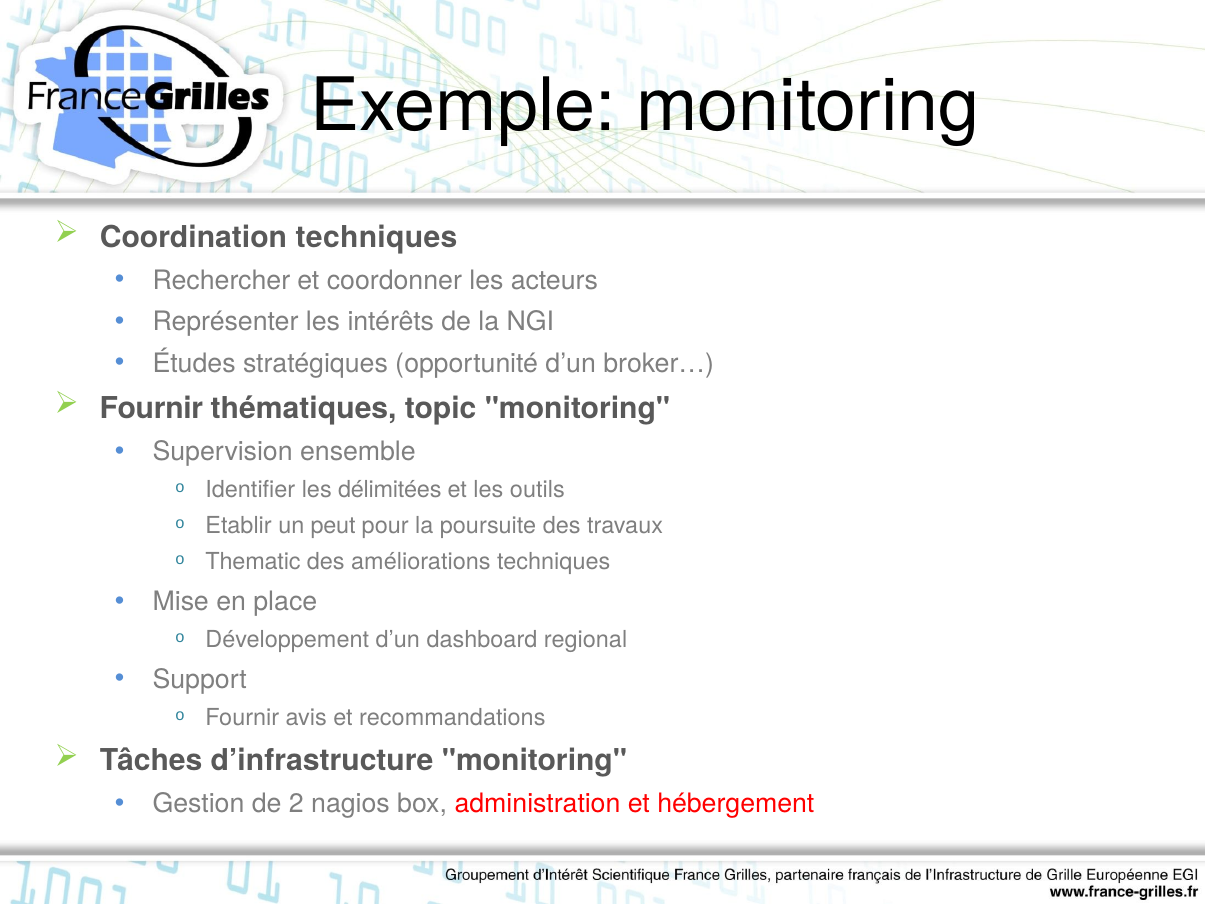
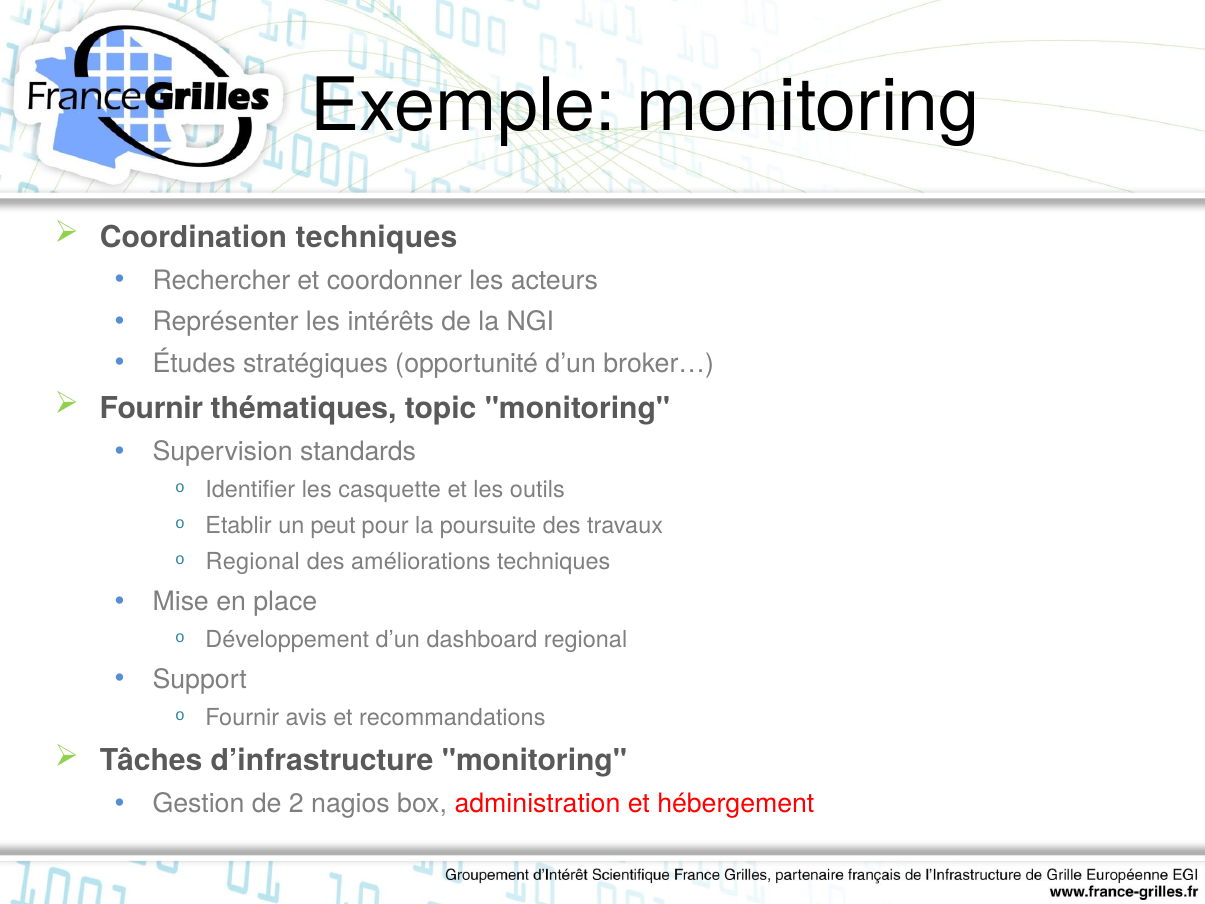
ensemble: ensemble -> standards
délimitées: délimitées -> casquette
Thematic at (253, 562): Thematic -> Regional
